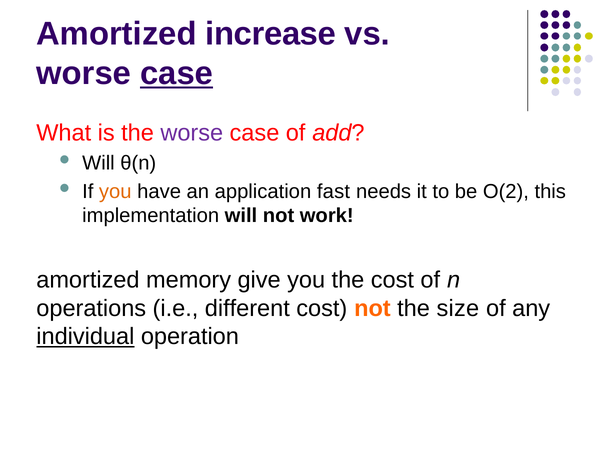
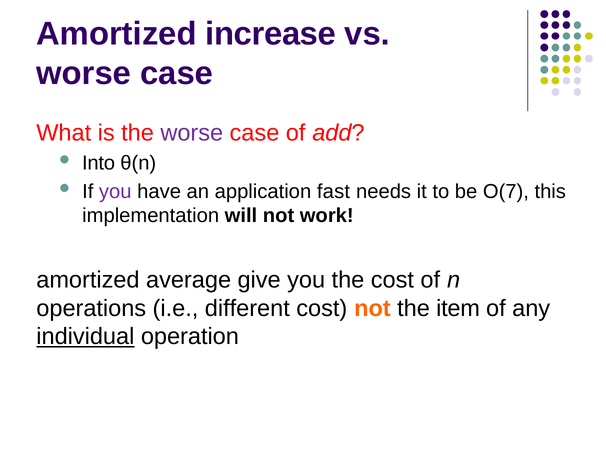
case at (177, 74) underline: present -> none
Will at (98, 163): Will -> Into
you at (115, 191) colour: orange -> purple
O(2: O(2 -> O(7
memory: memory -> average
size: size -> item
